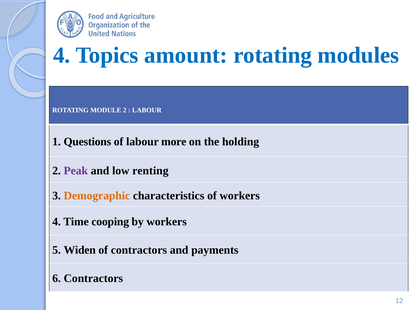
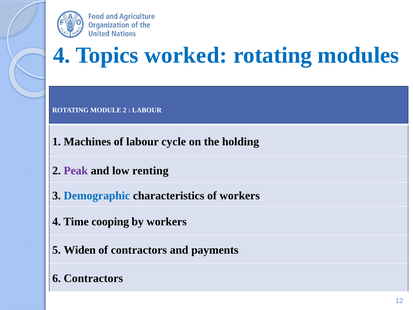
amount: amount -> worked
Questions: Questions -> Machines
more: more -> cycle
Demographic colour: orange -> blue
